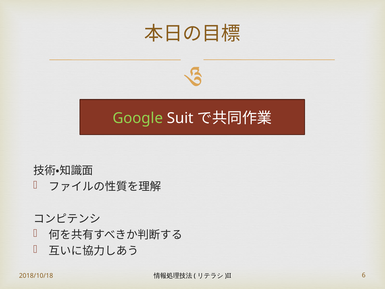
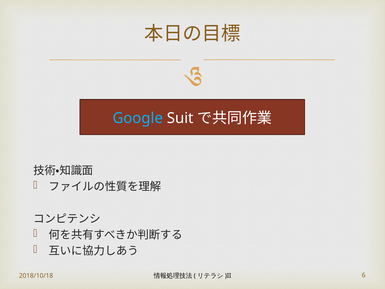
Google colour: light green -> light blue
